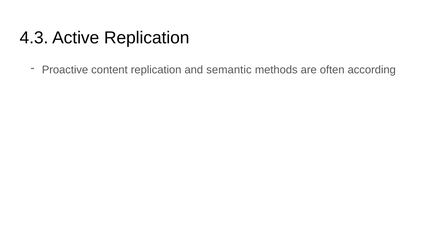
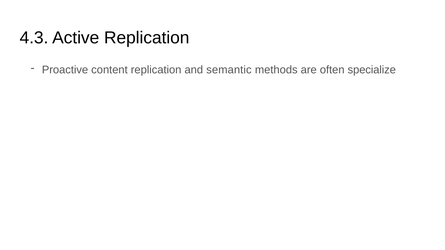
according: according -> specialize
